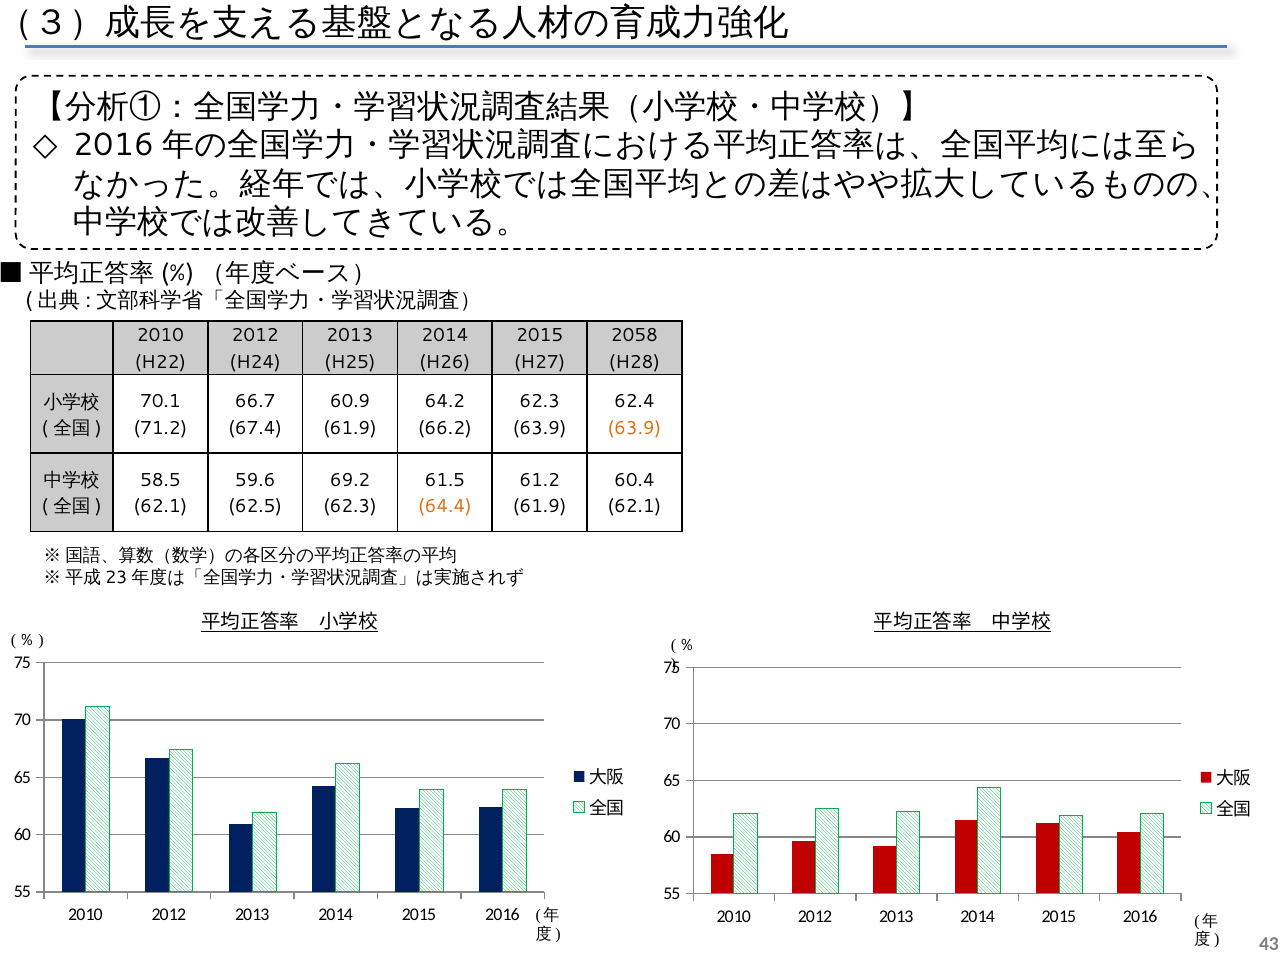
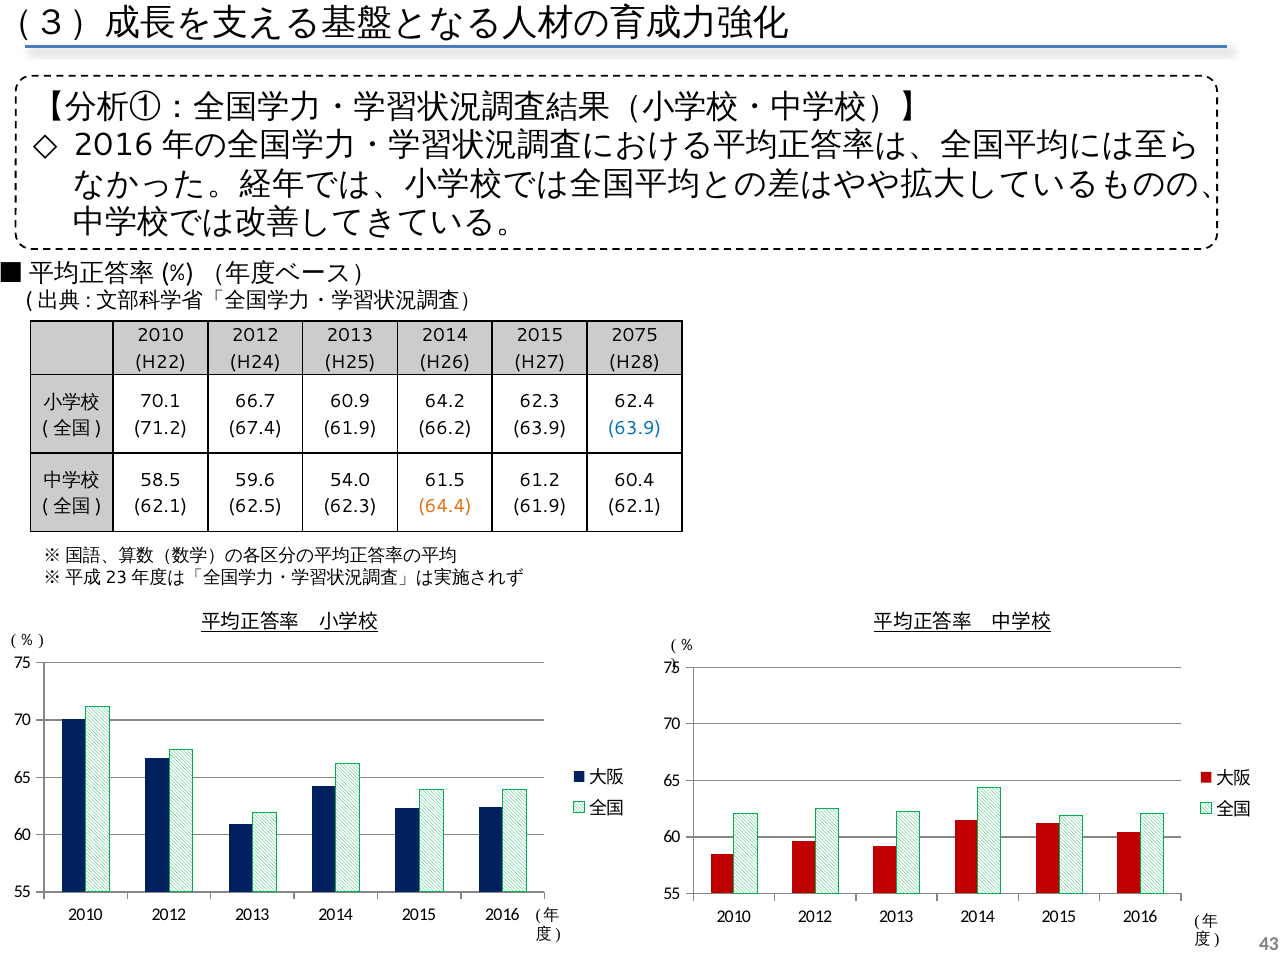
2058: 2058 -> 2075
63.9 at (634, 428) colour: orange -> blue
69.2: 69.2 -> 54.0
